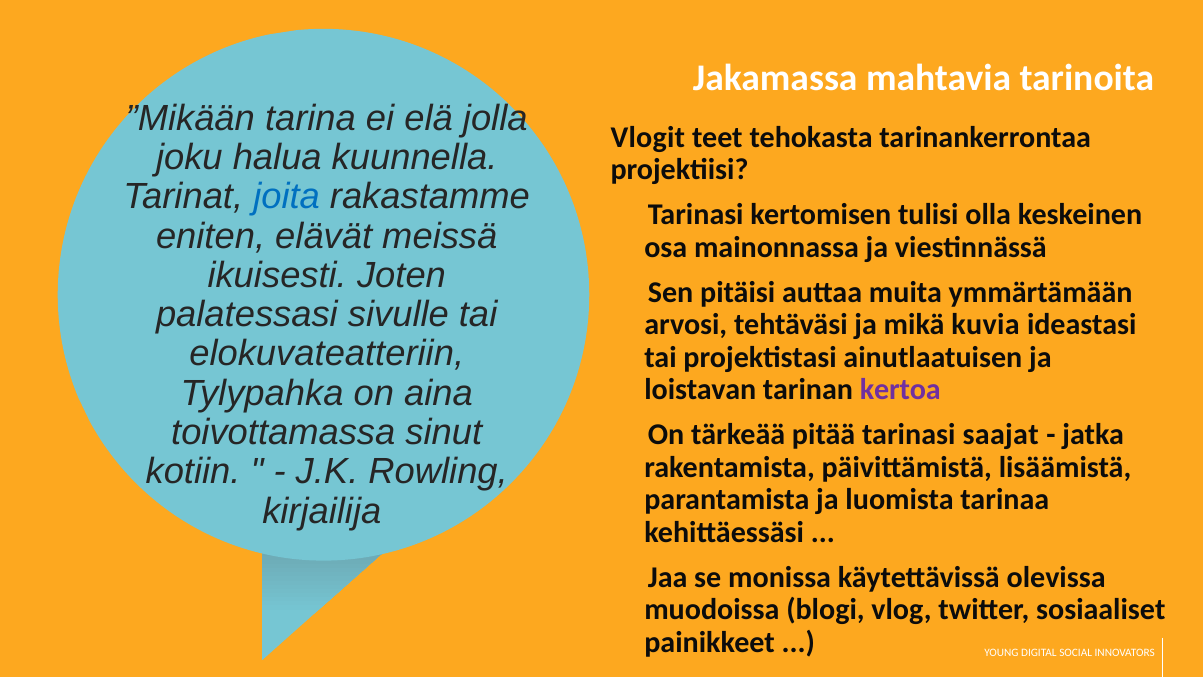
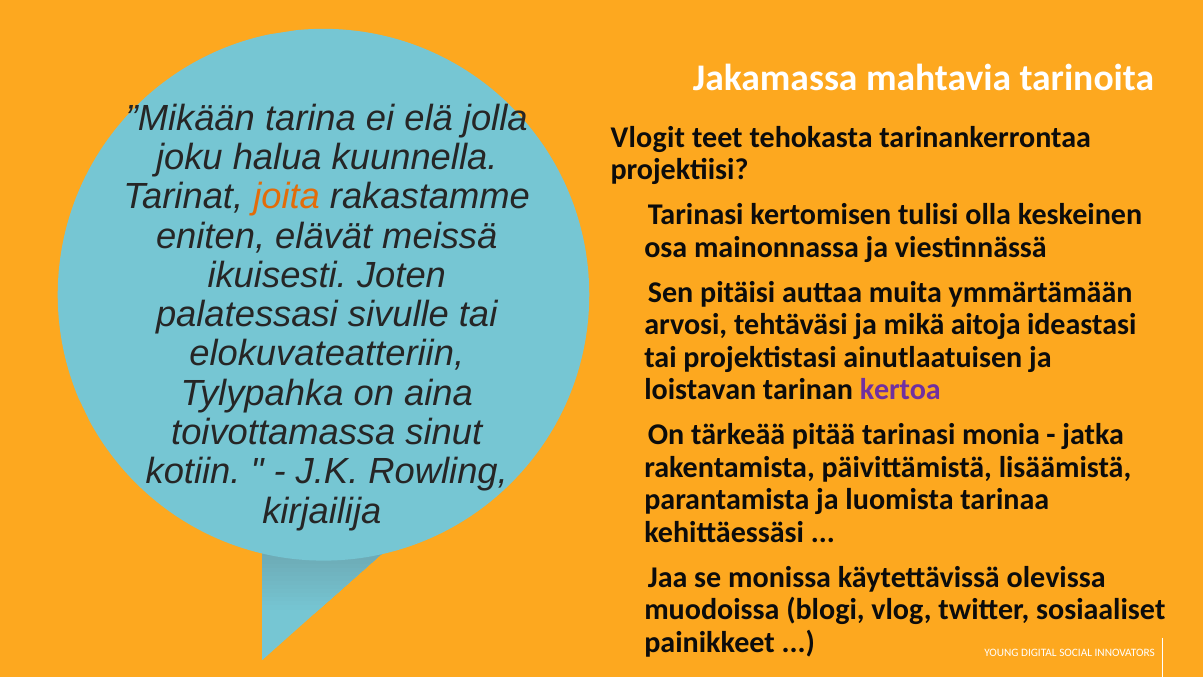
joita colour: blue -> orange
kuvia: kuvia -> aitoja
saajat: saajat -> monia
